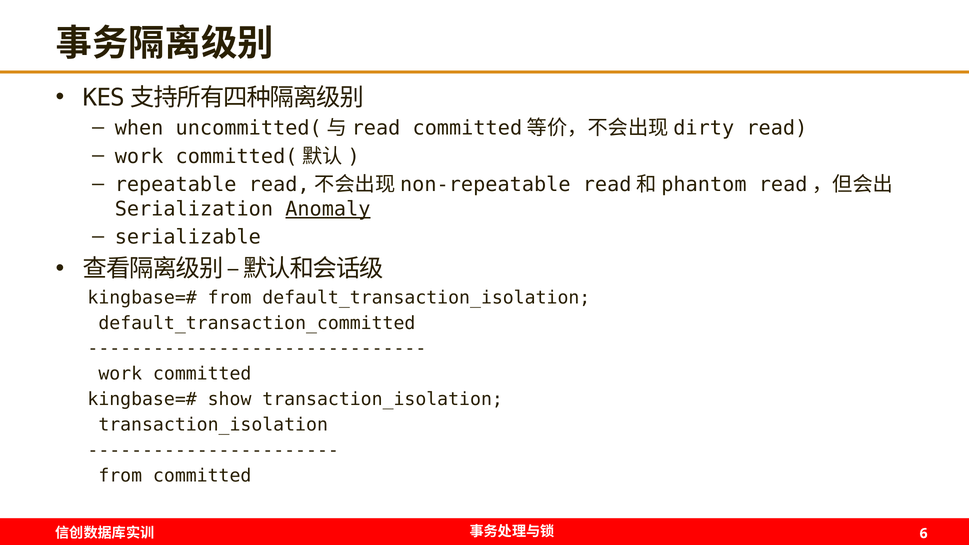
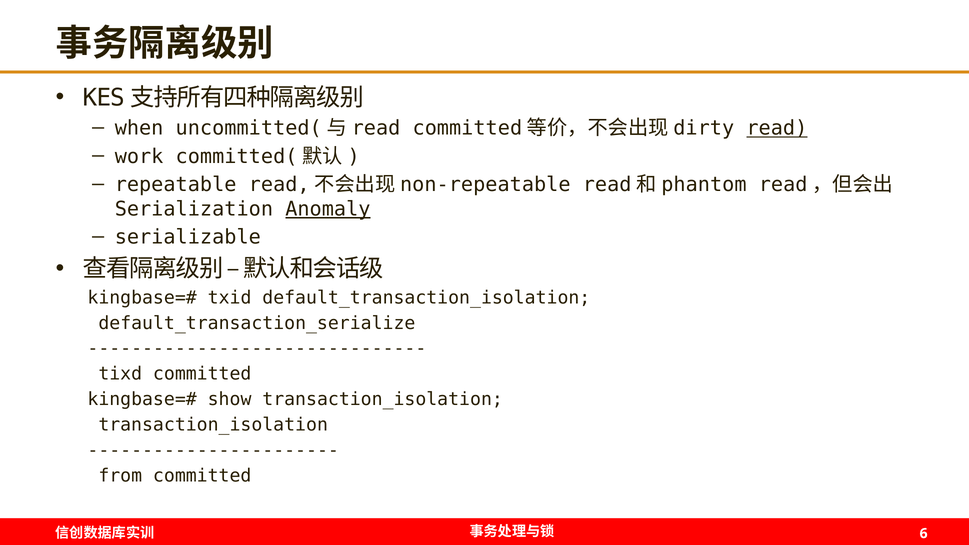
read underline: none -> present
from at (230, 298): from -> txid
default_transaction_committed: default_transaction_committed -> default_transaction_serialize
work at (120, 374): work -> tixd
